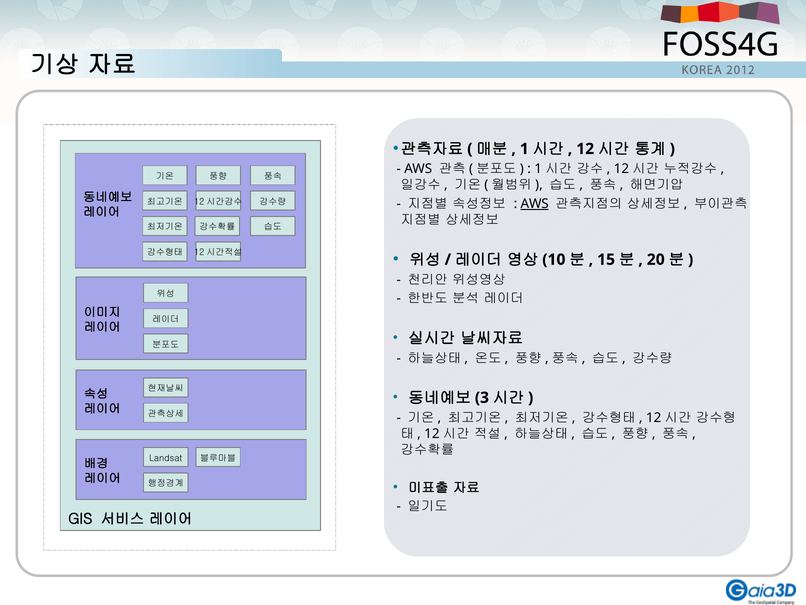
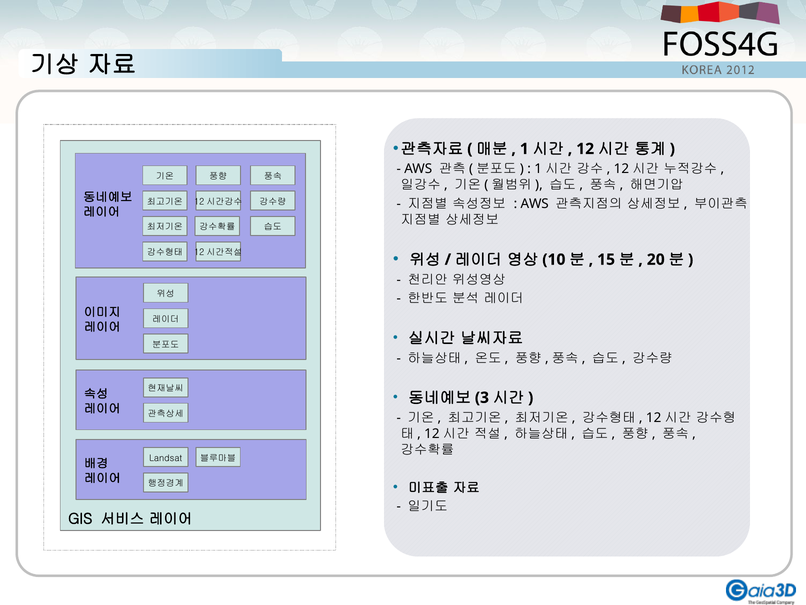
AWS at (535, 204) underline: present -> none
